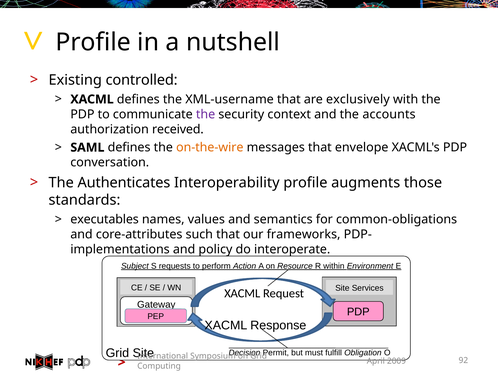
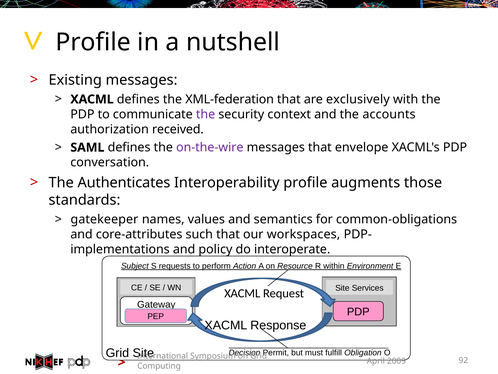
Existing controlled: controlled -> messages
XML-username: XML-username -> XML-federation
on-the-wire colour: orange -> purple
executables: executables -> gatekeeper
frameworks: frameworks -> workspaces
